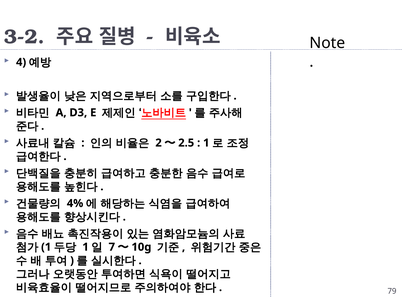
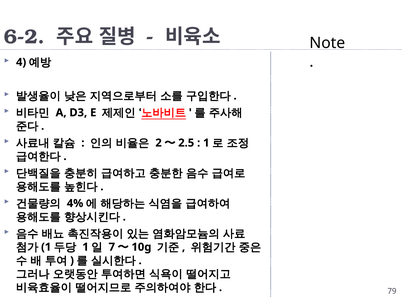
3-2: 3-2 -> 6-2
